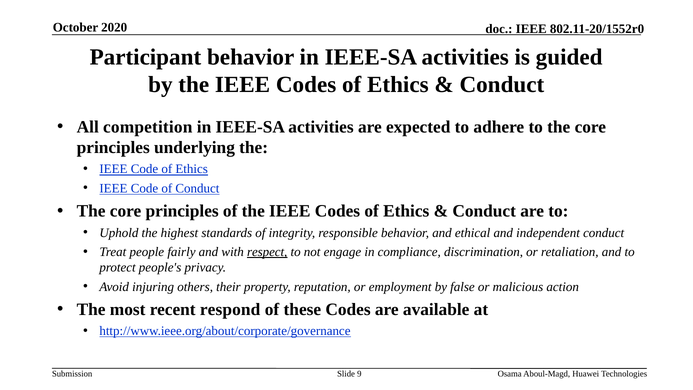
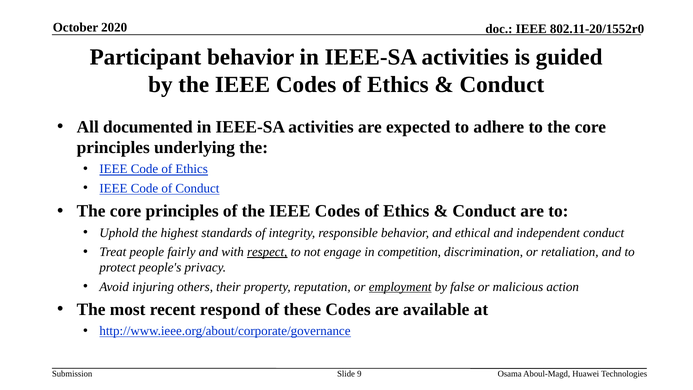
competition: competition -> documented
compliance: compliance -> competition
employment underline: none -> present
